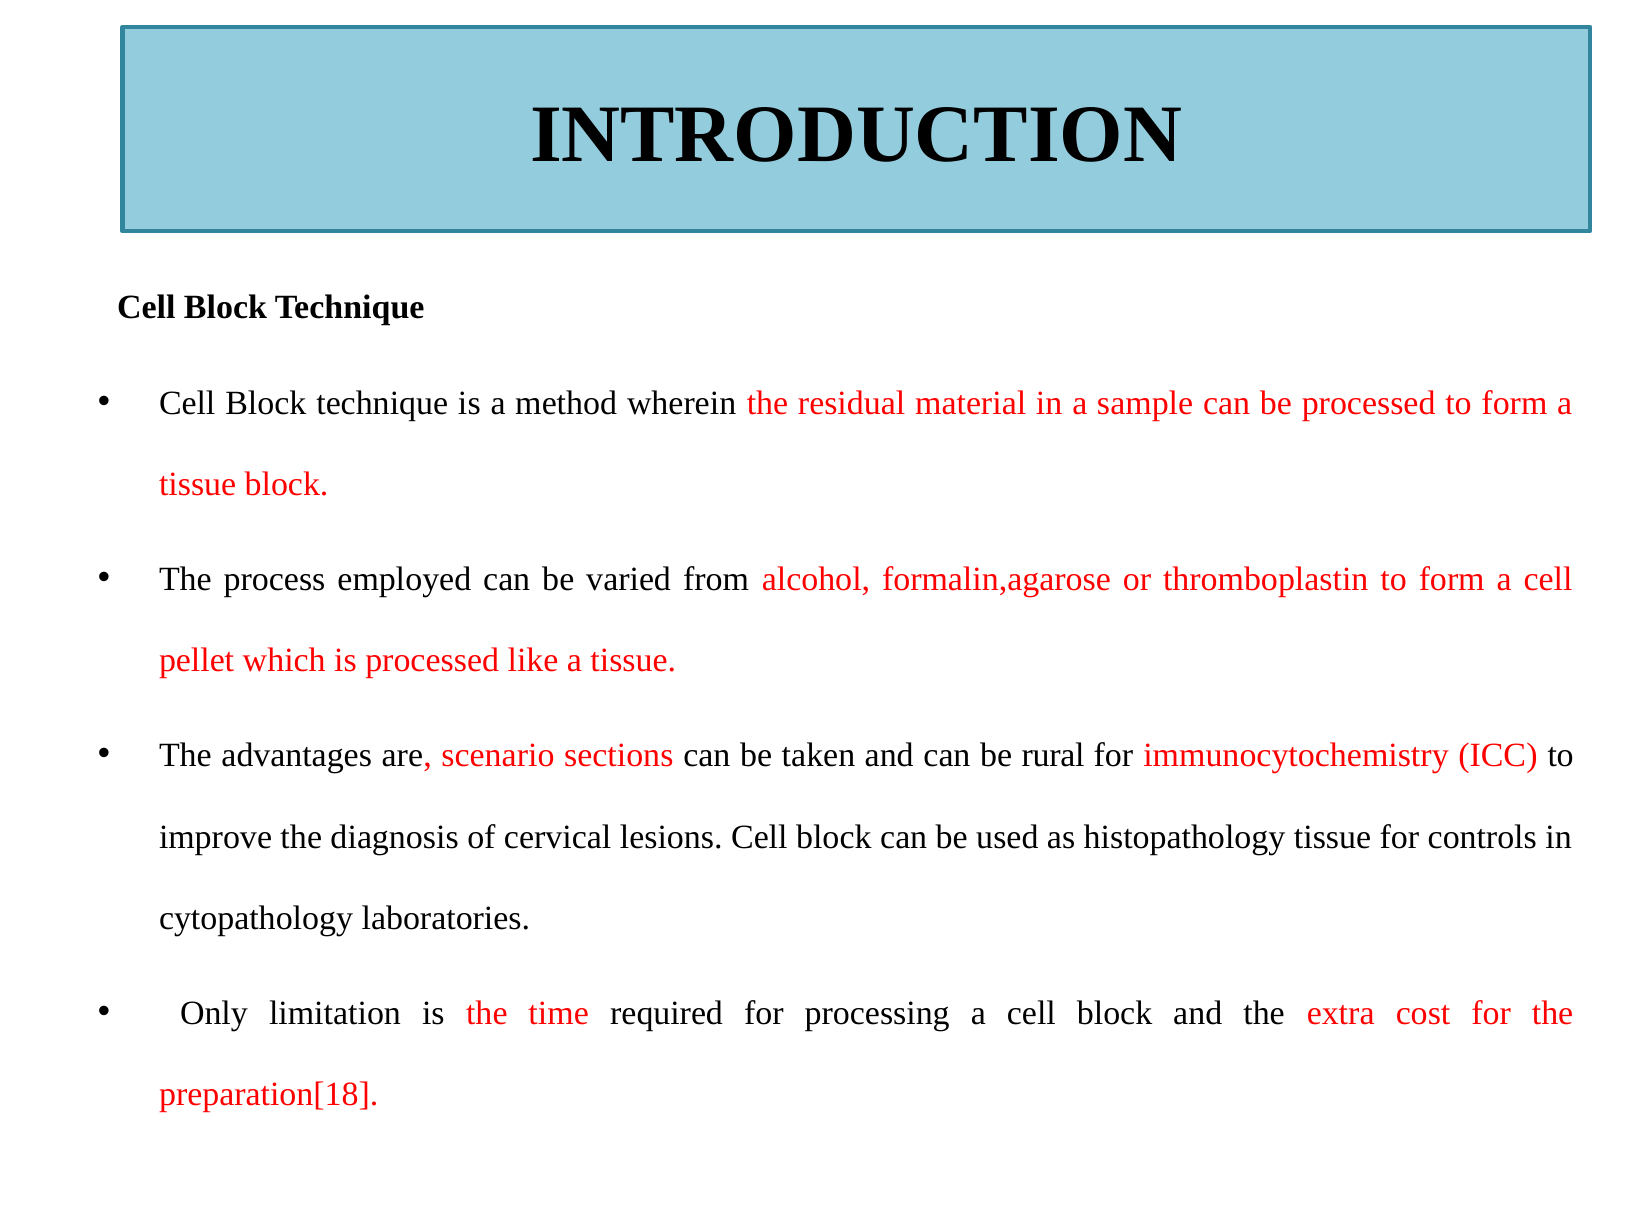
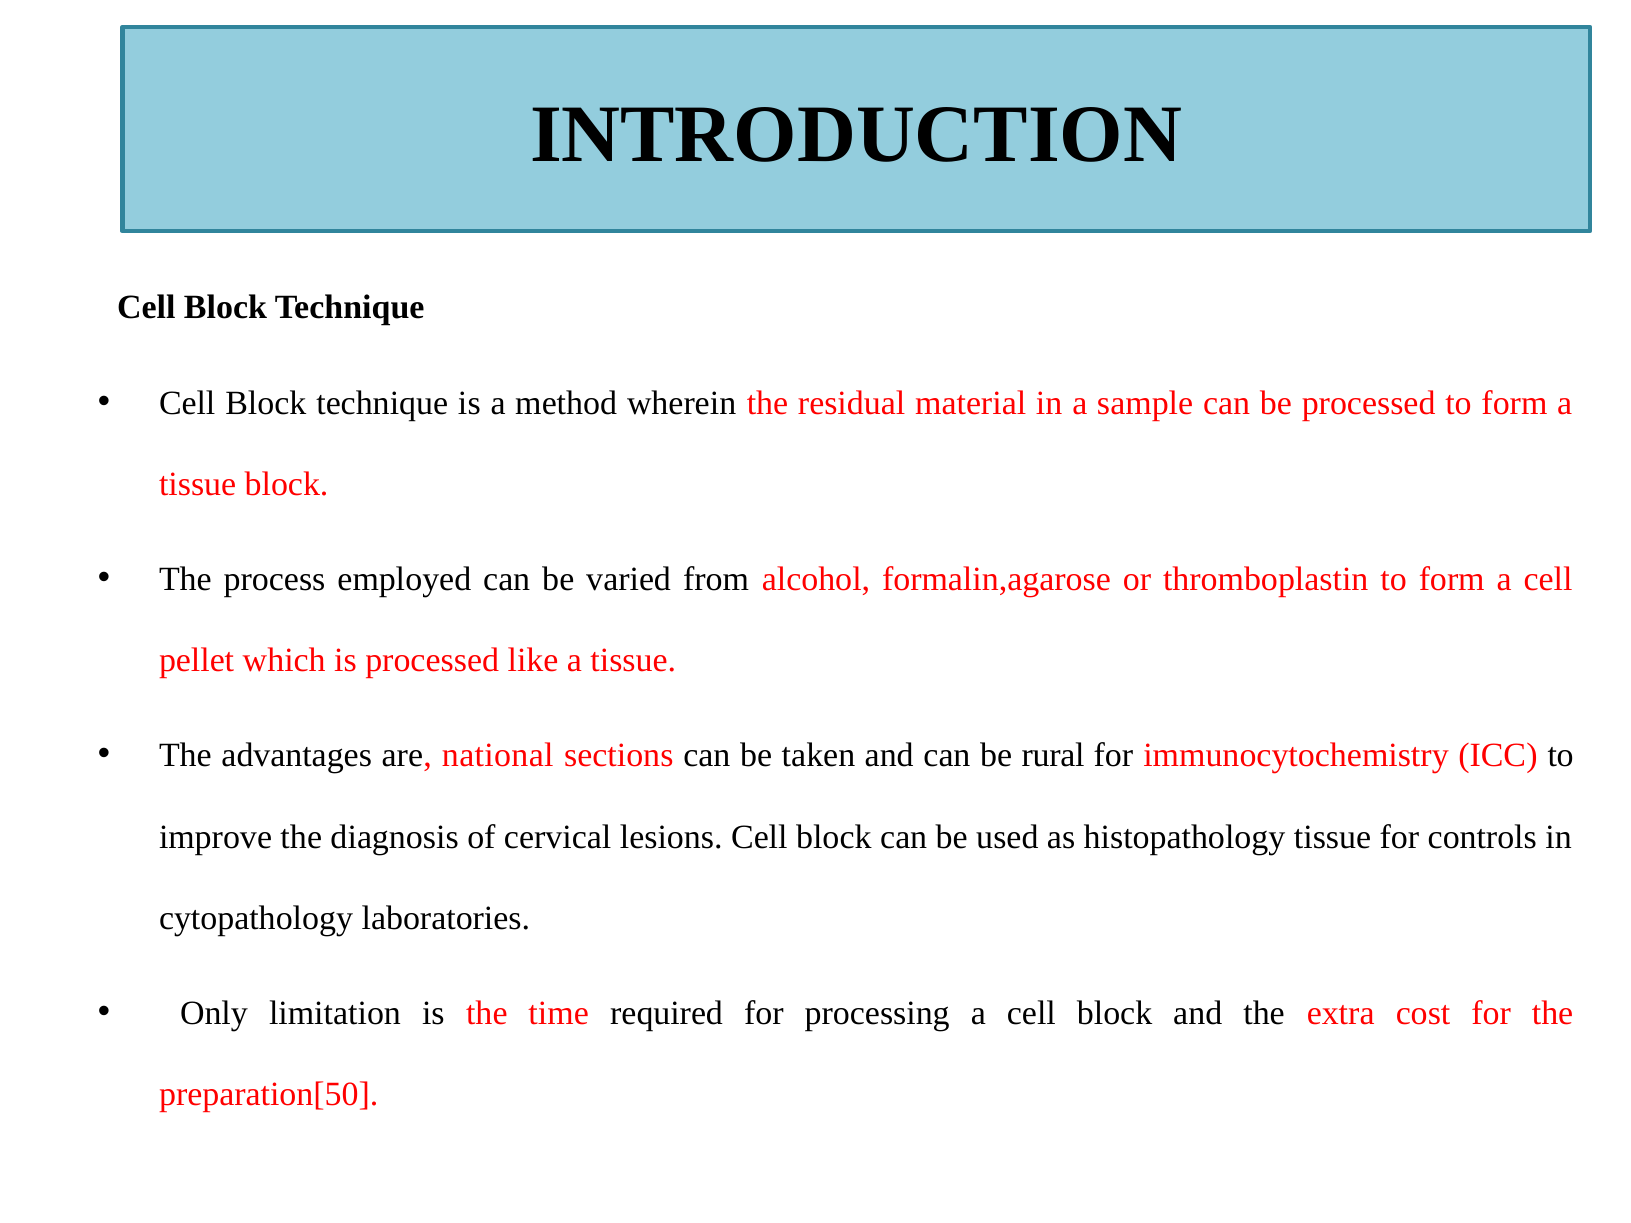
scenario: scenario -> national
preparation[18: preparation[18 -> preparation[50
